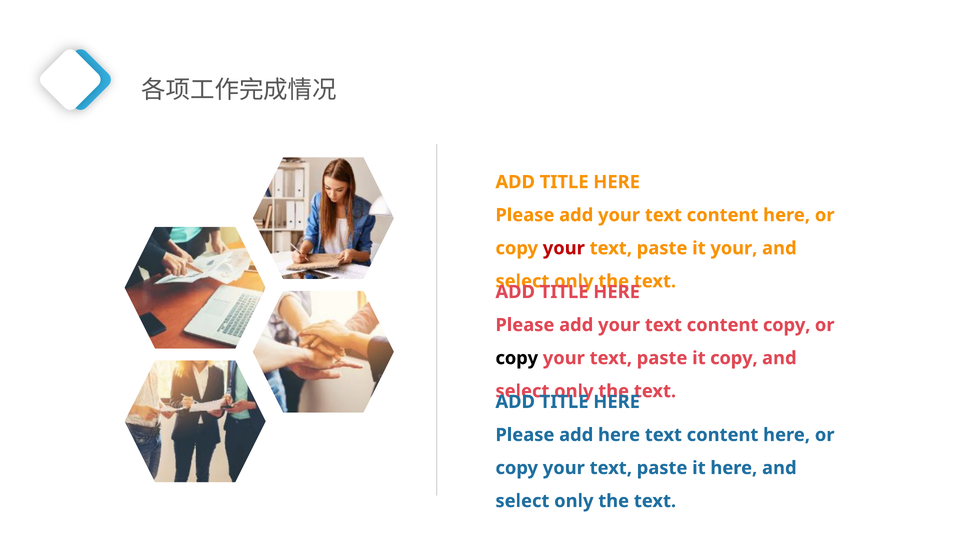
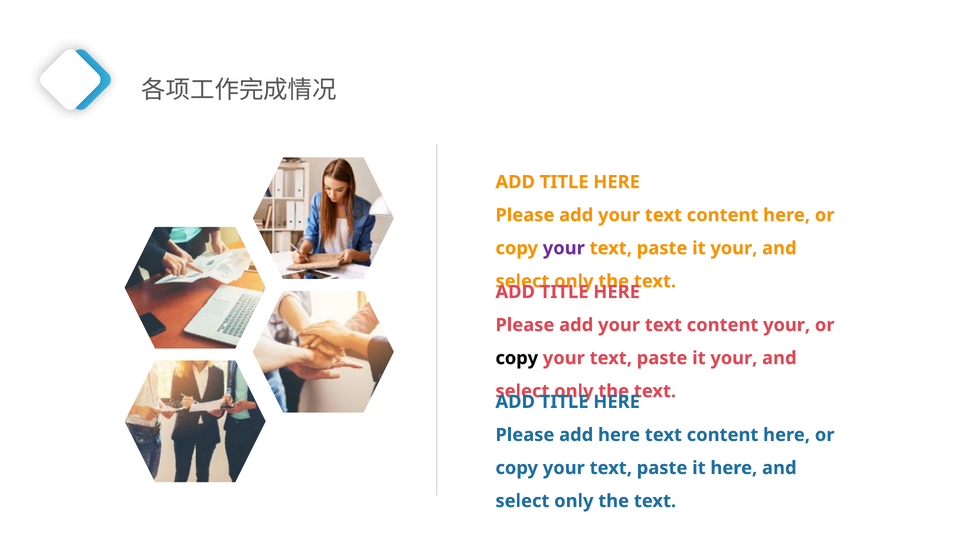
your at (564, 248) colour: red -> purple
content copy: copy -> your
copy at (734, 358): copy -> your
